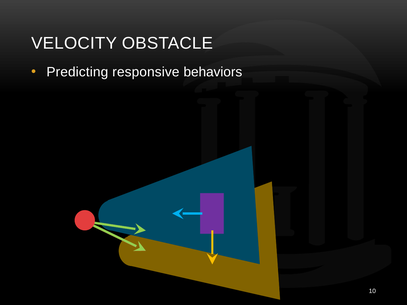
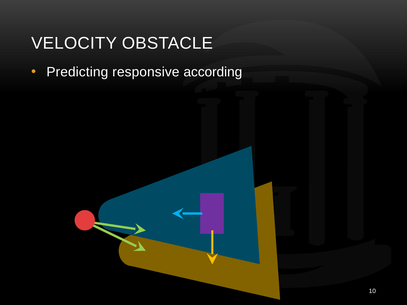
behaviors: behaviors -> according
